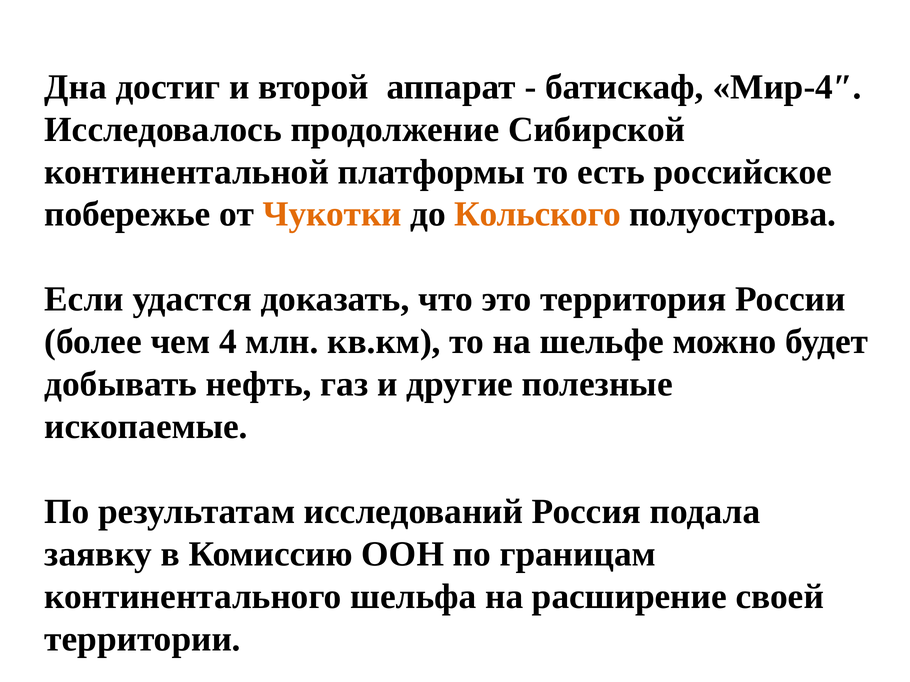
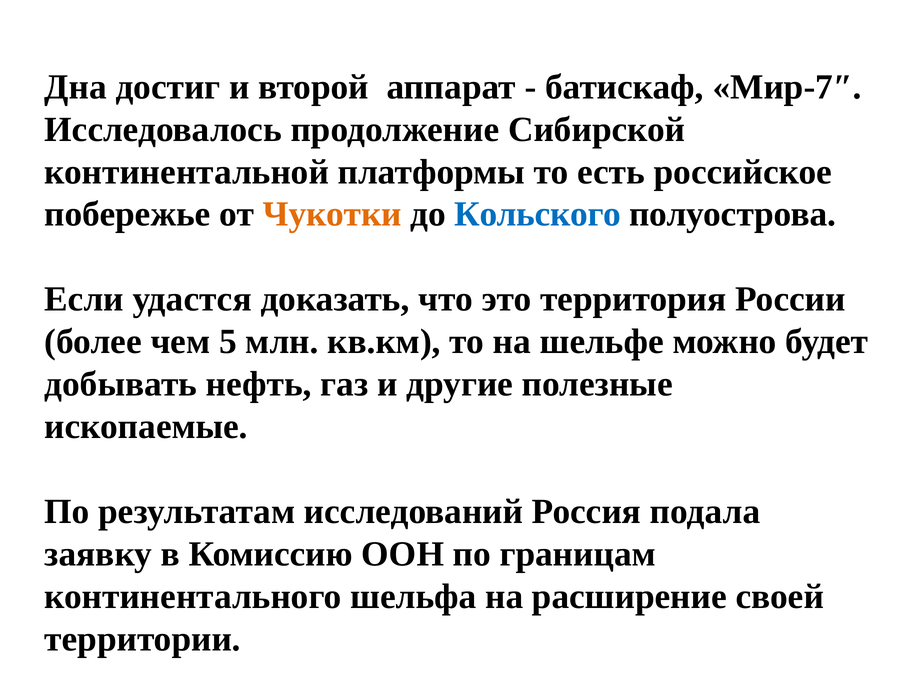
Мир-4″: Мир-4″ -> Мир-7″
Кольского colour: orange -> blue
4: 4 -> 5
